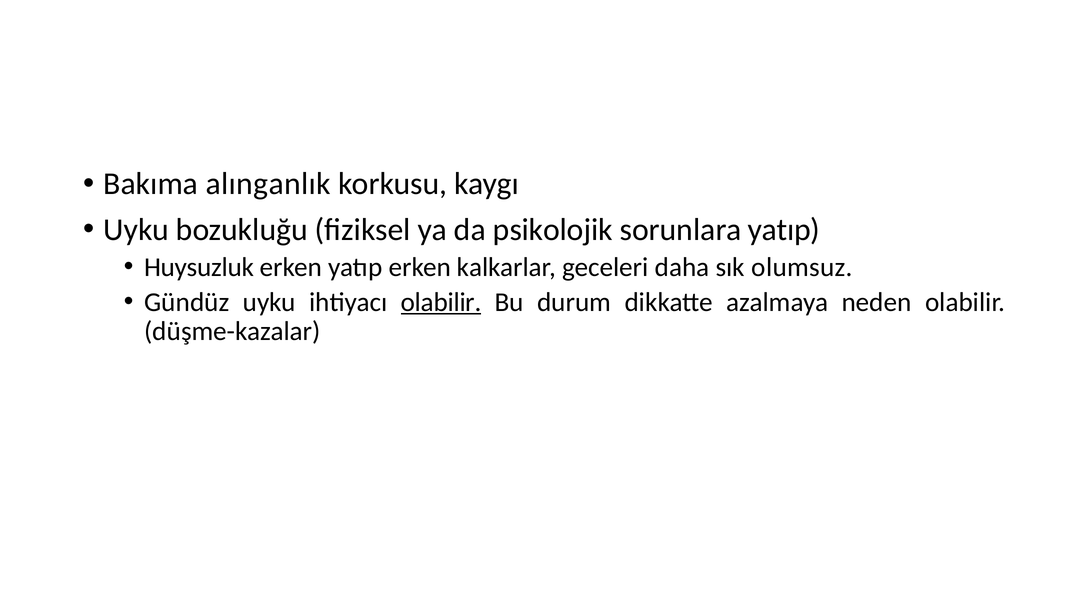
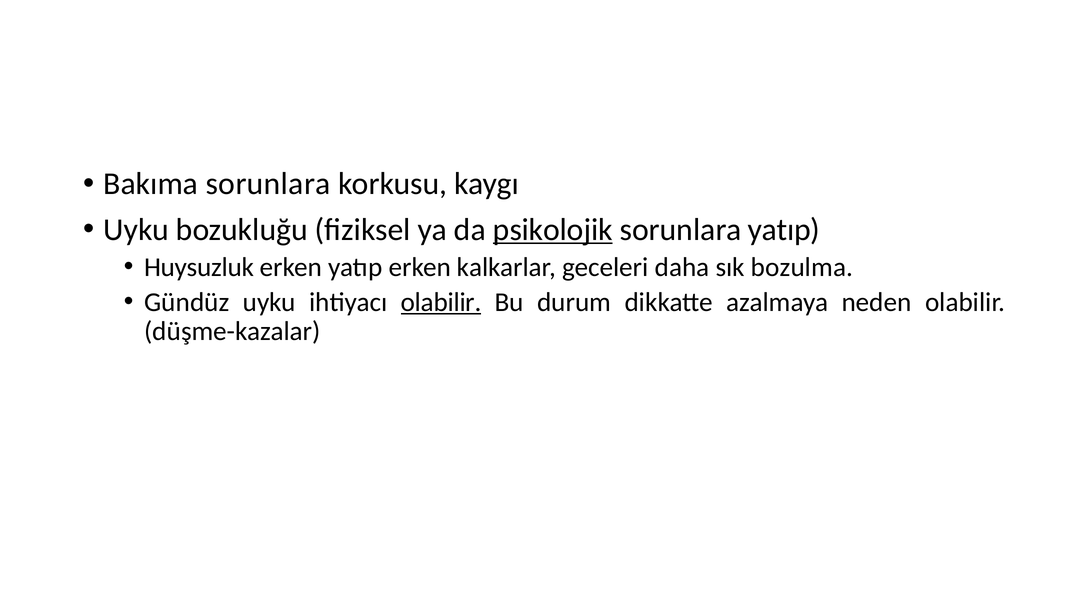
Bakıma alınganlık: alınganlık -> sorunlara
psikolojik underline: none -> present
olumsuz: olumsuz -> bozulma
